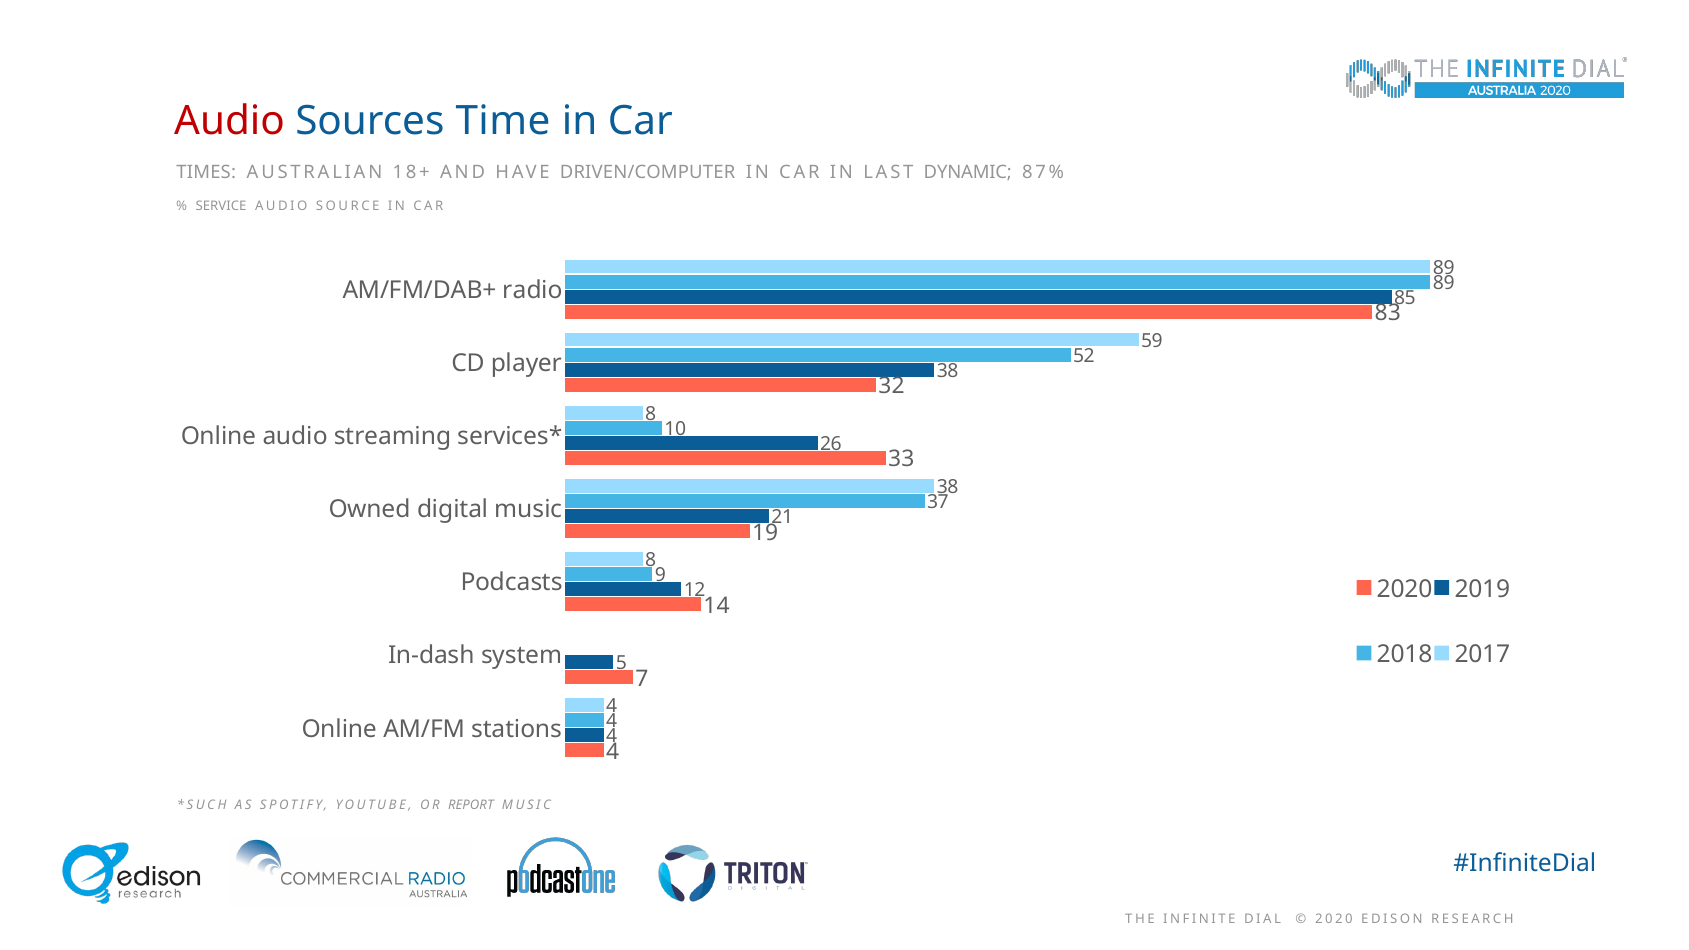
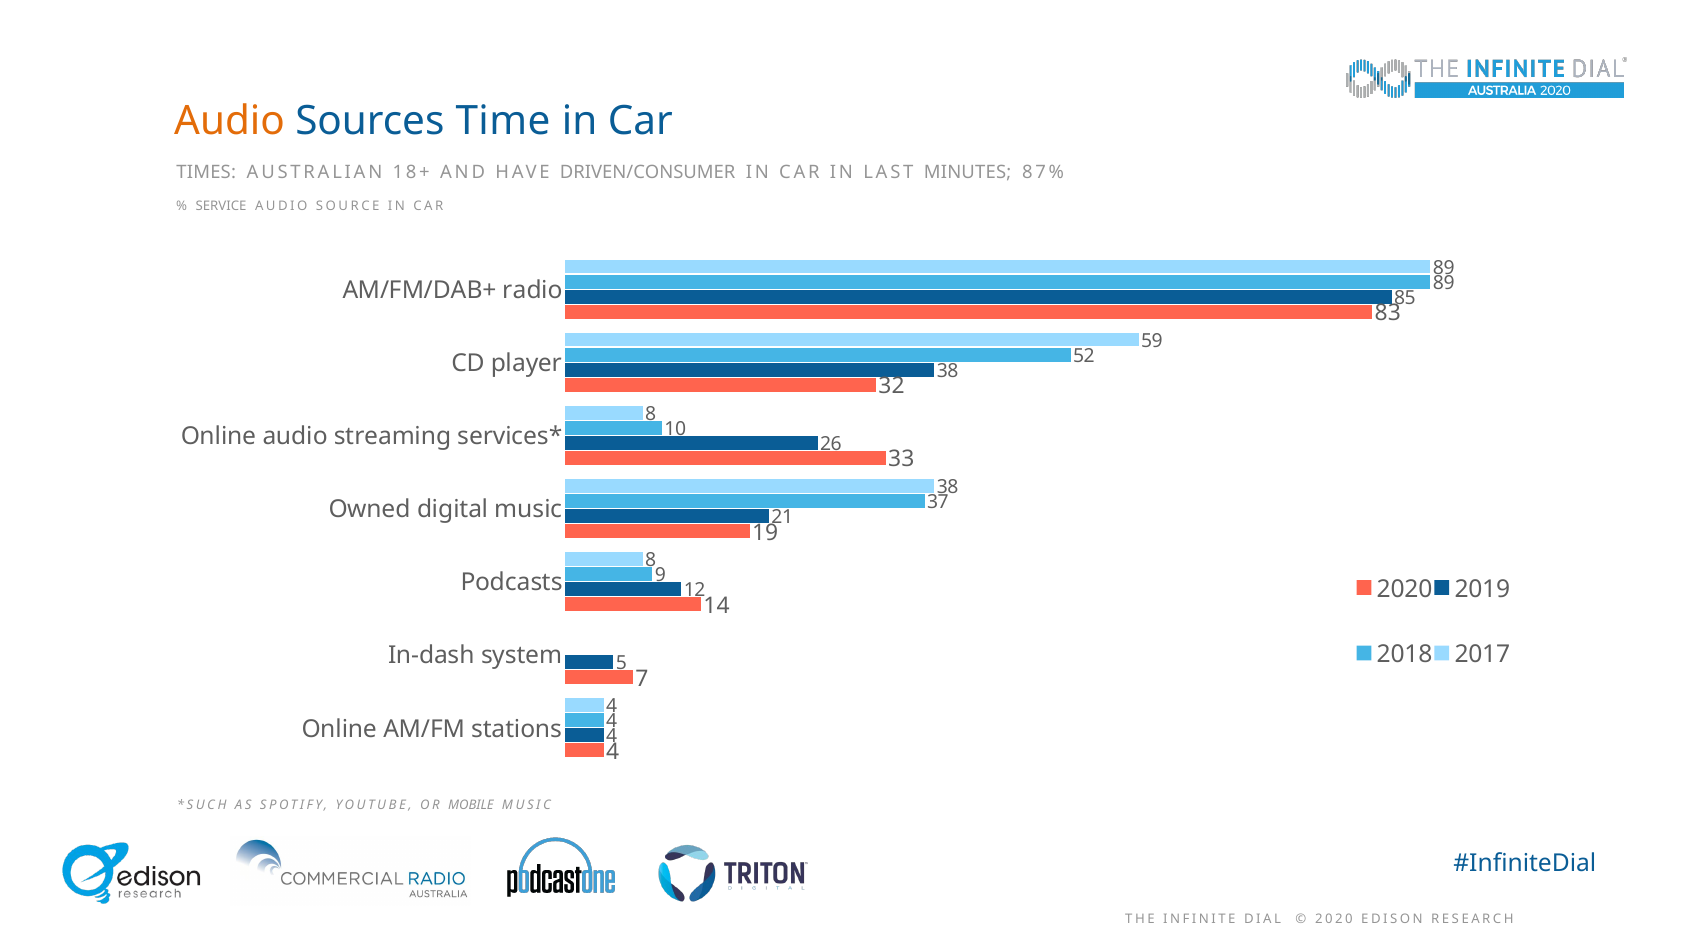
Audio at (229, 122) colour: red -> orange
DRIVEN/COMPUTER: DRIVEN/COMPUTER -> DRIVEN/CONSUMER
DYNAMIC: DYNAMIC -> MINUTES
REPORT: REPORT -> MOBILE
